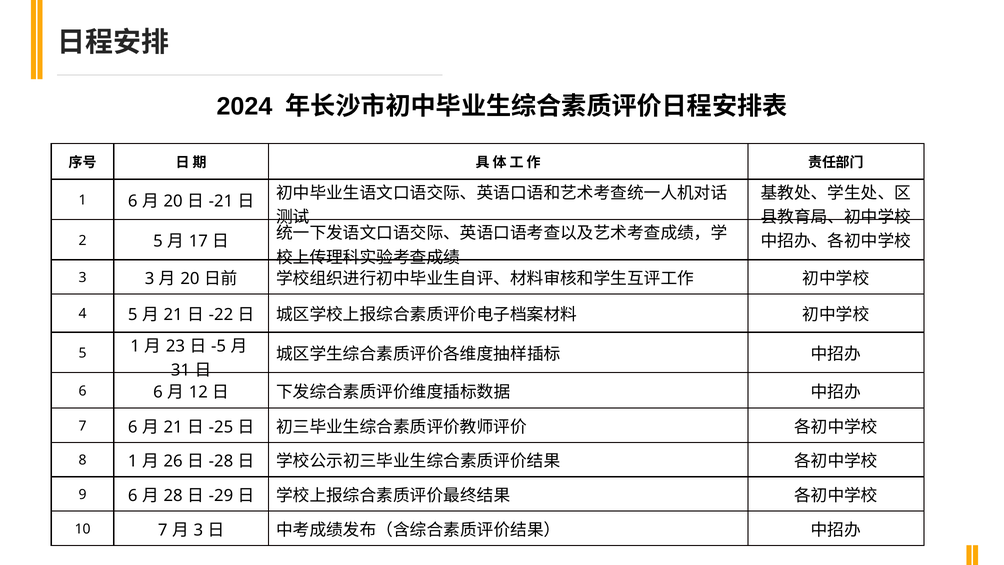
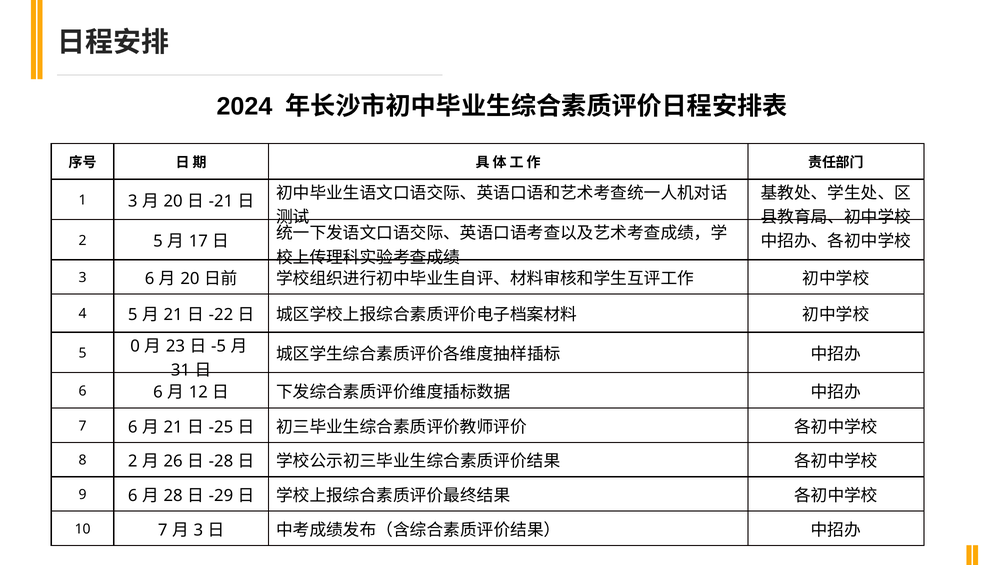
1 6: 6 -> 3
3 3: 3 -> 6
5 1: 1 -> 0
8 1: 1 -> 2
